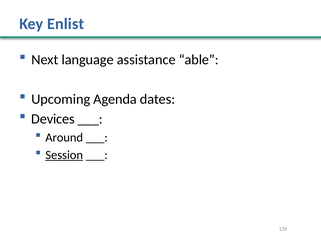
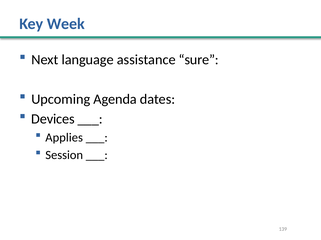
Enlist: Enlist -> Week
able: able -> sure
Around: Around -> Applies
Session underline: present -> none
